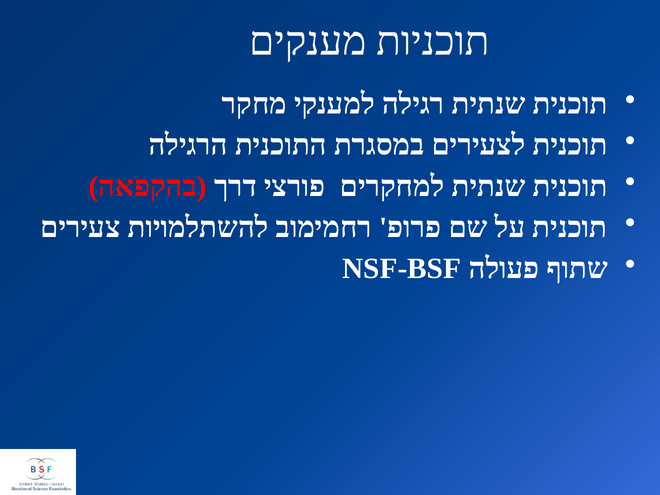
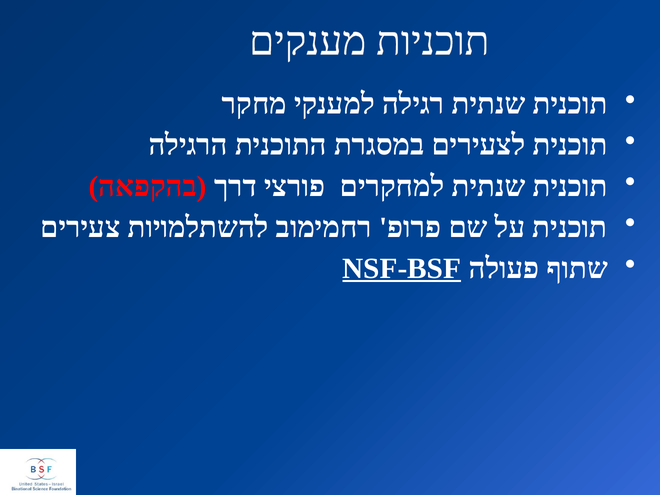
NSF-BSF underline: none -> present
